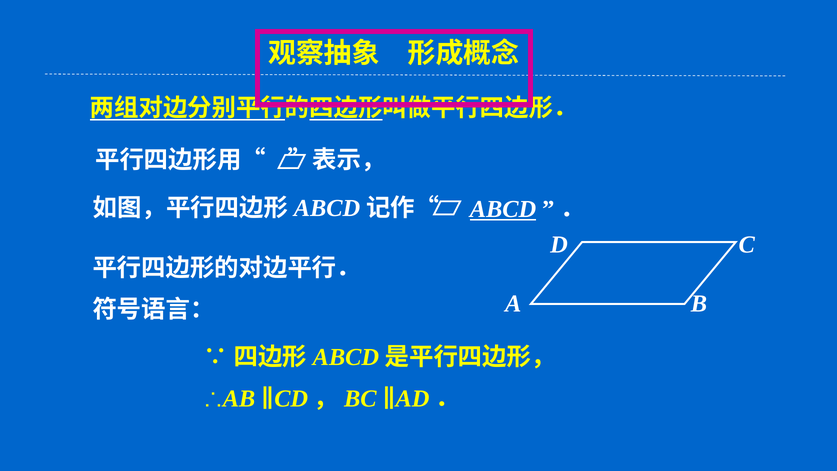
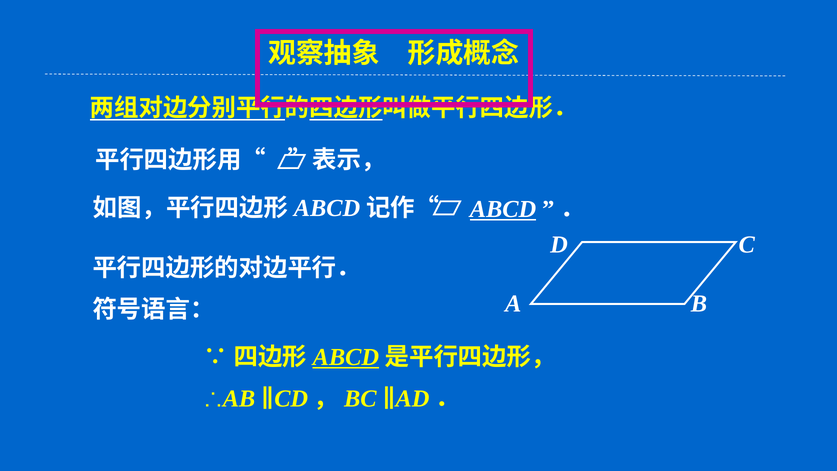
ABCD at (346, 357) underline: none -> present
